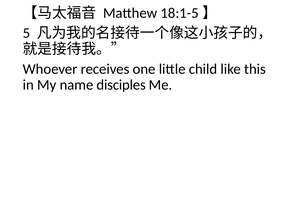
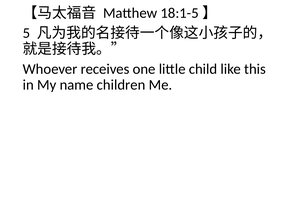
disciples: disciples -> children
